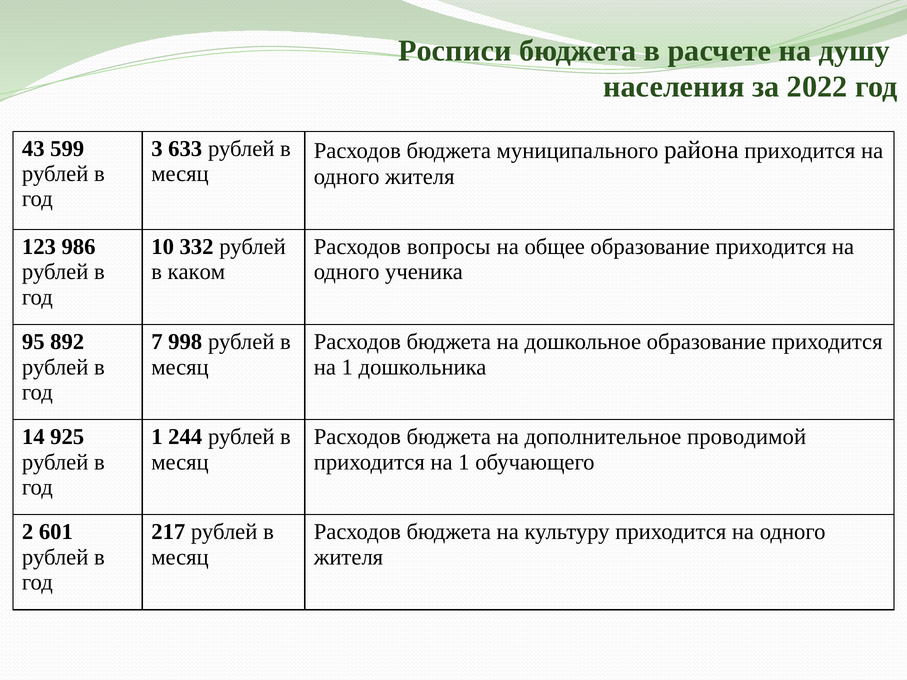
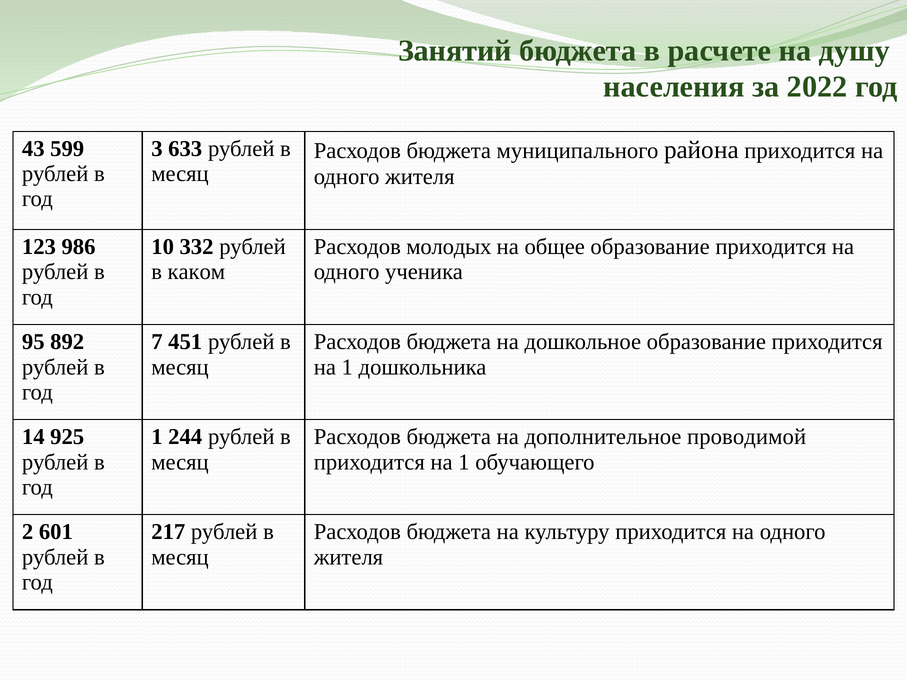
Росписи: Росписи -> Занятий
вопросы: вопросы -> молодых
998: 998 -> 451
